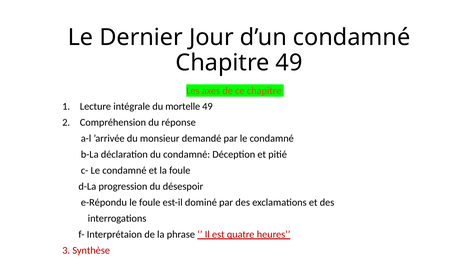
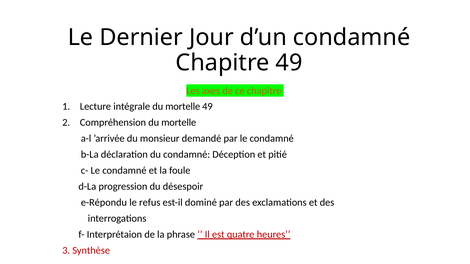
Compréhension du réponse: réponse -> mortelle
le foule: foule -> refus
